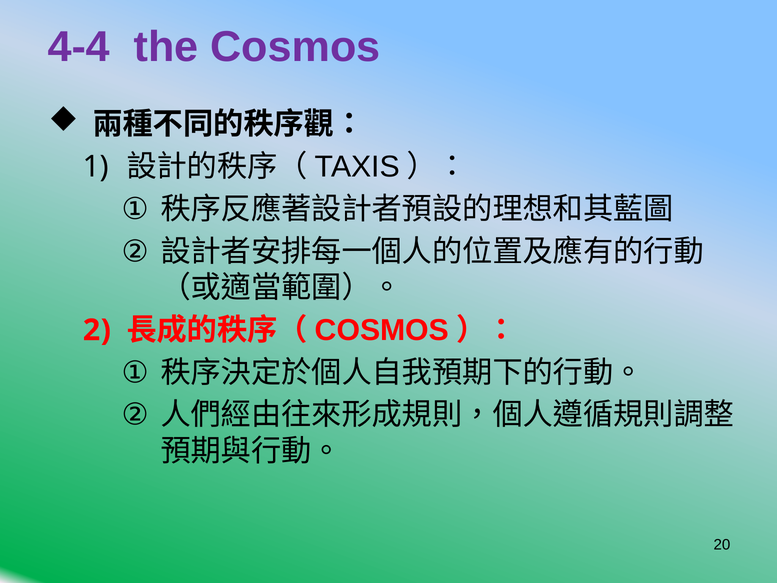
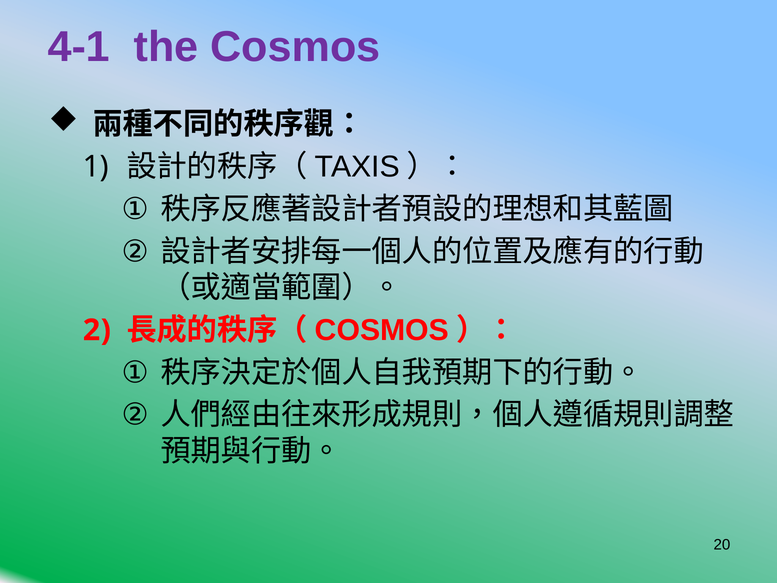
4-4: 4-4 -> 4-1
